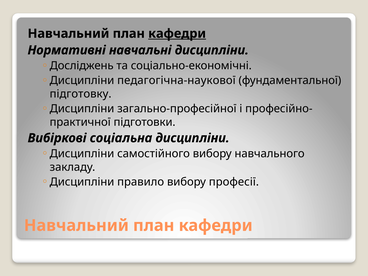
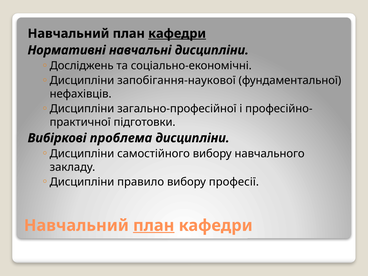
педагогічна-наукової: педагогічна-наукової -> запобігання-наукової
підготовку: підготовку -> нефахівців
соціальна: соціальна -> проблема
план at (154, 226) underline: none -> present
